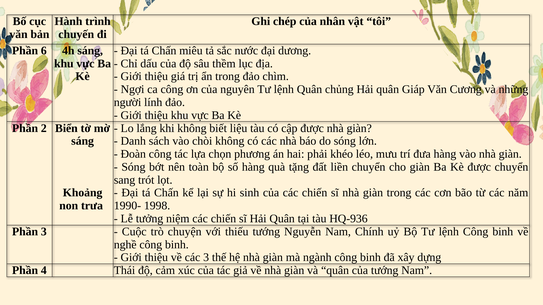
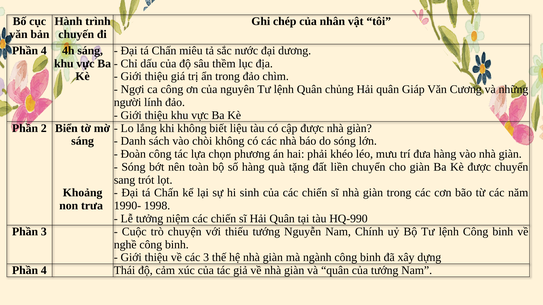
6 at (44, 51): 6 -> 4
HQ-936: HQ-936 -> HQ-990
